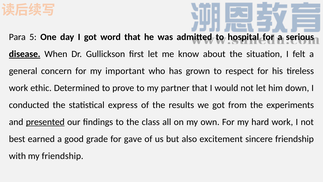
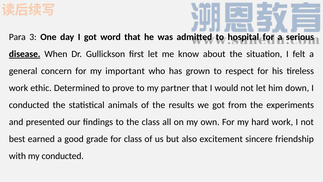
5: 5 -> 3
express: express -> animals
presented underline: present -> none
for gave: gave -> class
my friendship: friendship -> conducted
